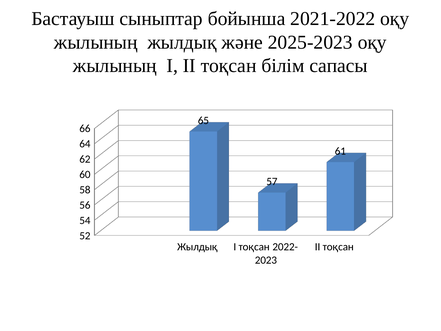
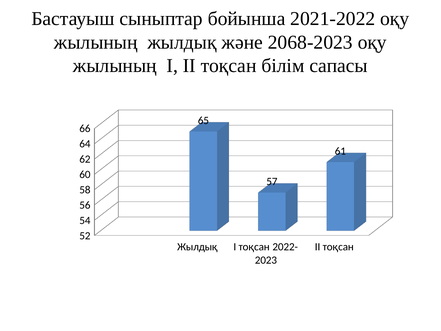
2025-2023: 2025-2023 -> 2068-2023
